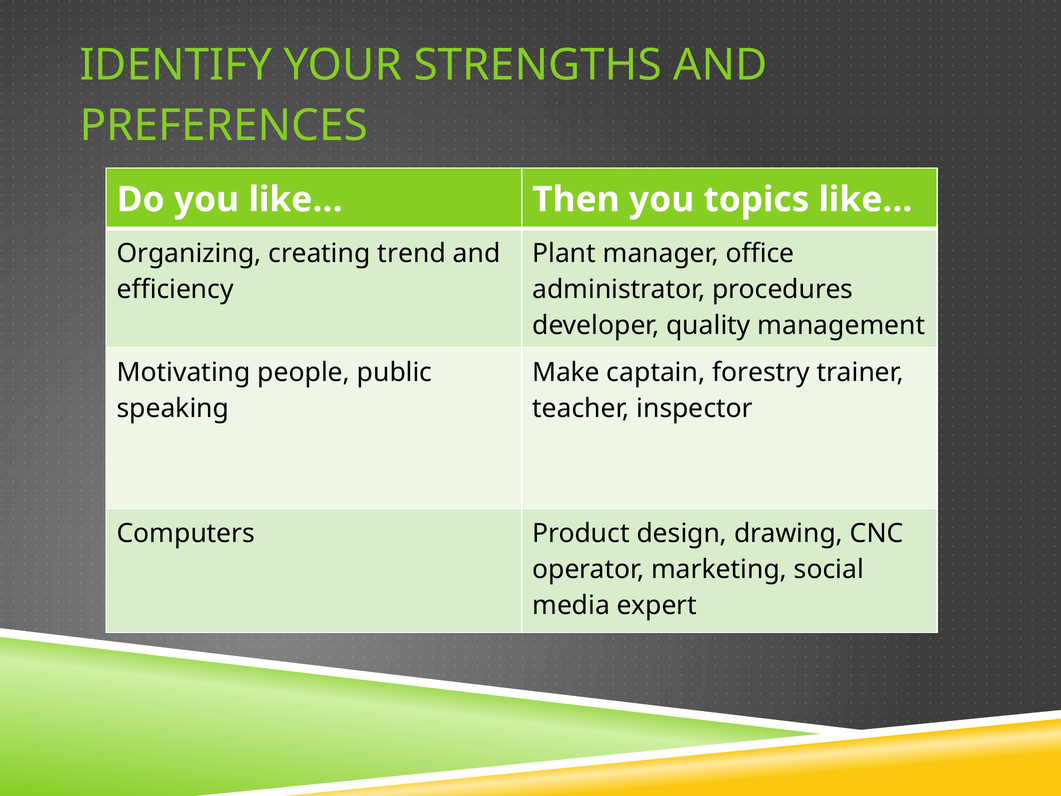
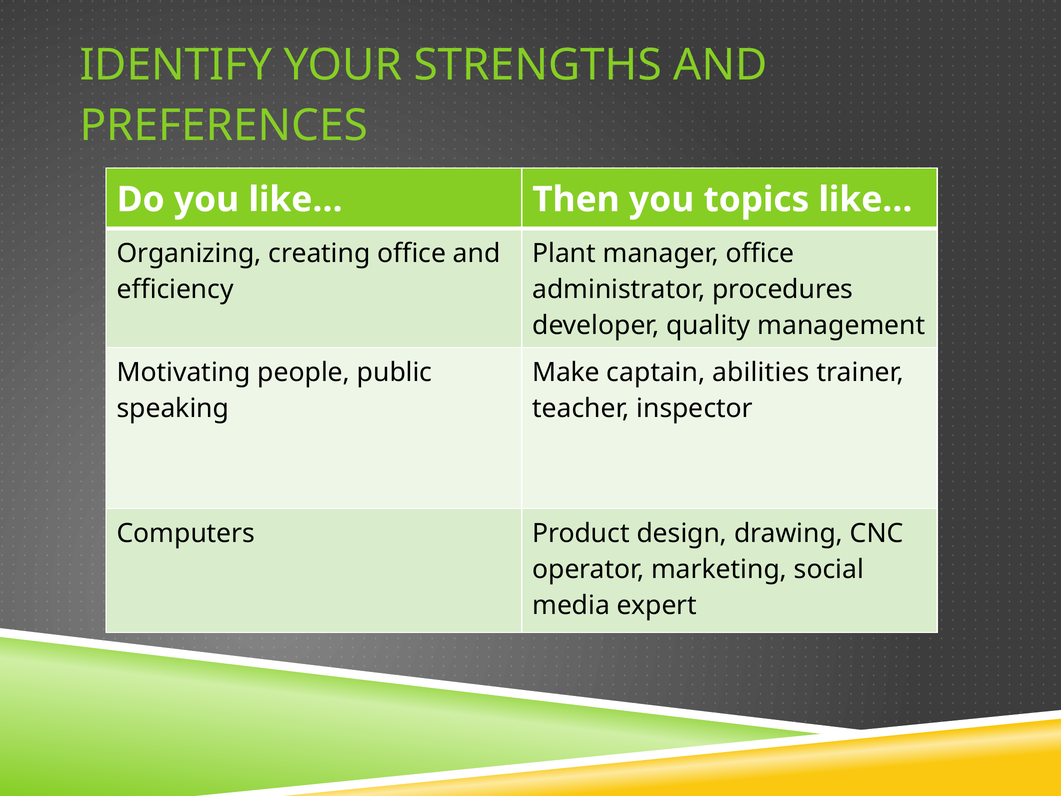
creating trend: trend -> office
forestry: forestry -> abilities
